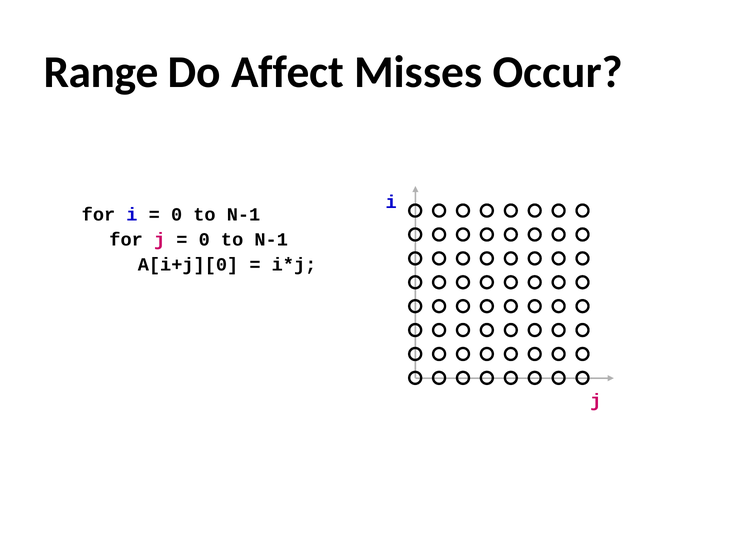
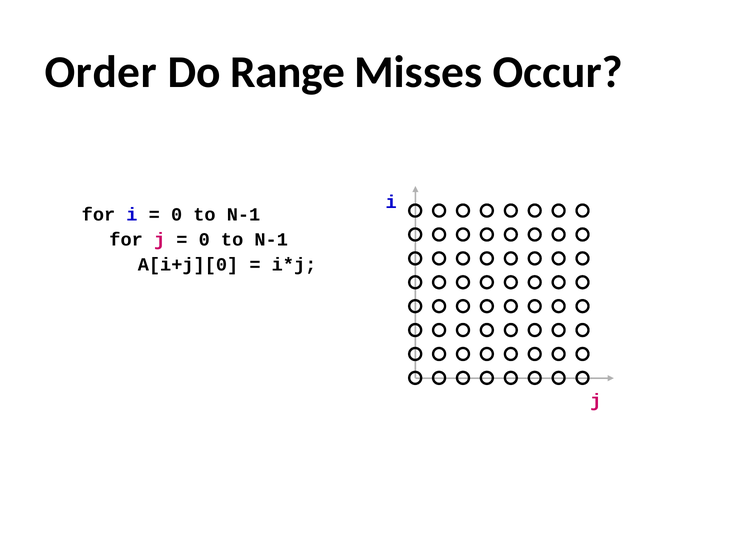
Range: Range -> Order
Affect: Affect -> Range
